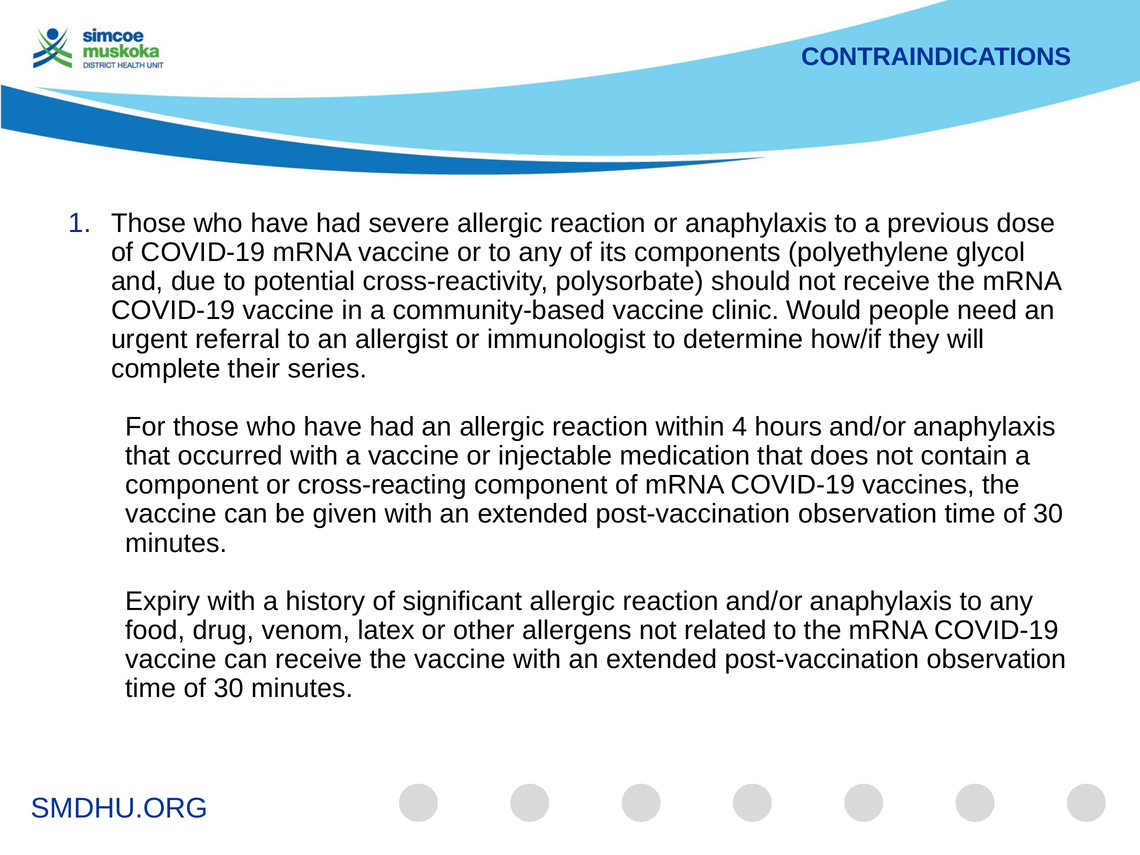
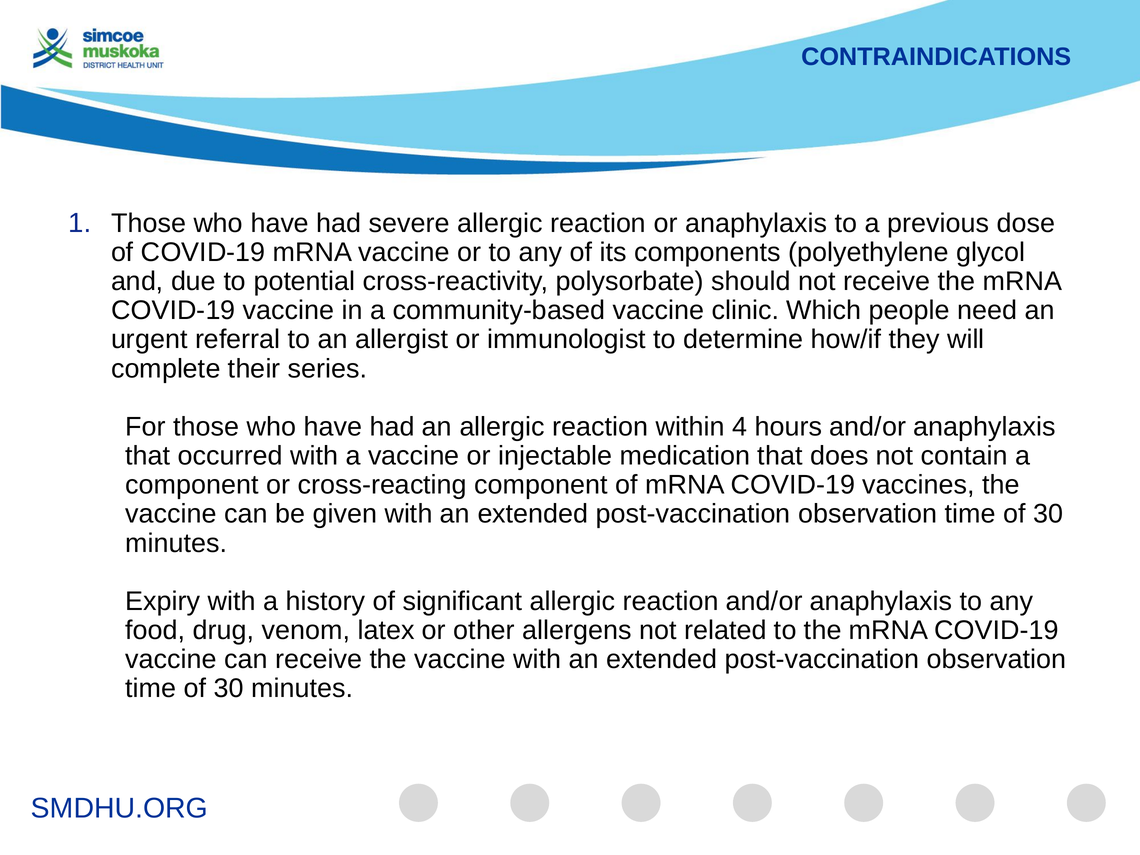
Would: Would -> Which
